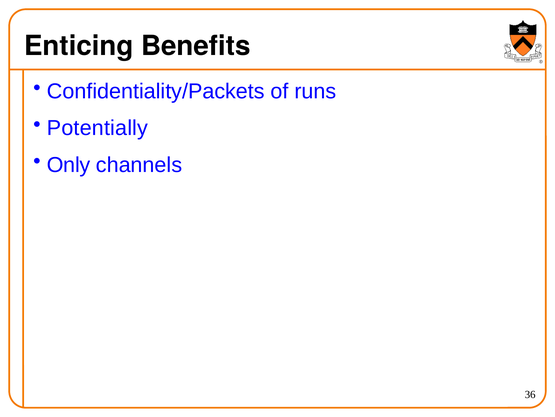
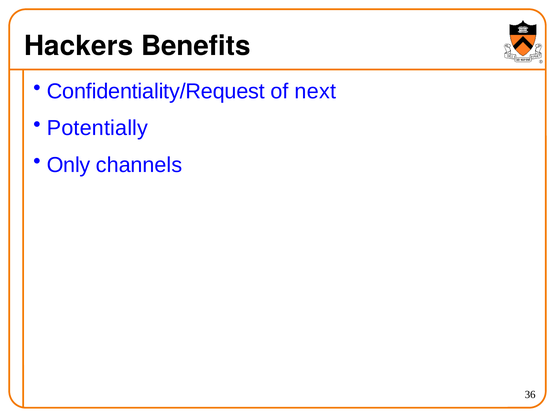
Enticing: Enticing -> Hackers
Confidentiality/Packets: Confidentiality/Packets -> Confidentiality/Request
runs: runs -> next
